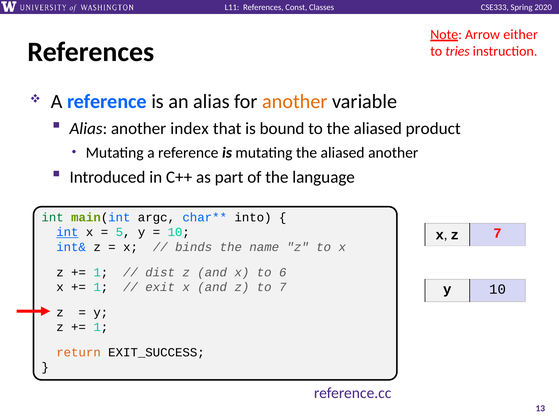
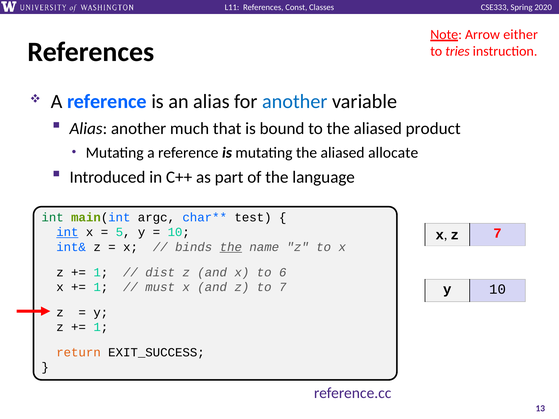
another at (295, 102) colour: orange -> blue
index: index -> much
aliased another: another -> allocate
into: into -> test
the at (231, 247) underline: none -> present
exit: exit -> must
